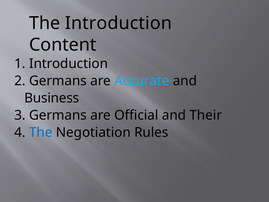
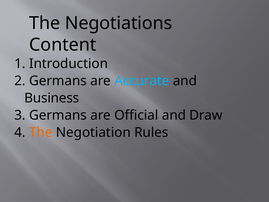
The Introduction: Introduction -> Negotiations
Their: Their -> Draw
The at (41, 132) colour: blue -> orange
